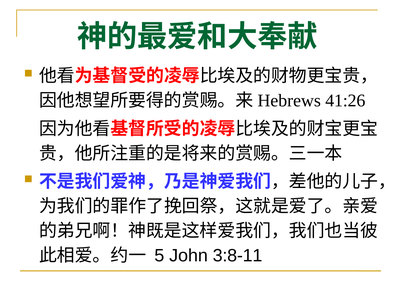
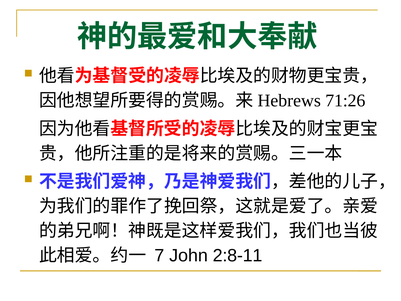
41:26: 41:26 -> 71:26
5: 5 -> 7
3:8-11: 3:8-11 -> 2:8-11
